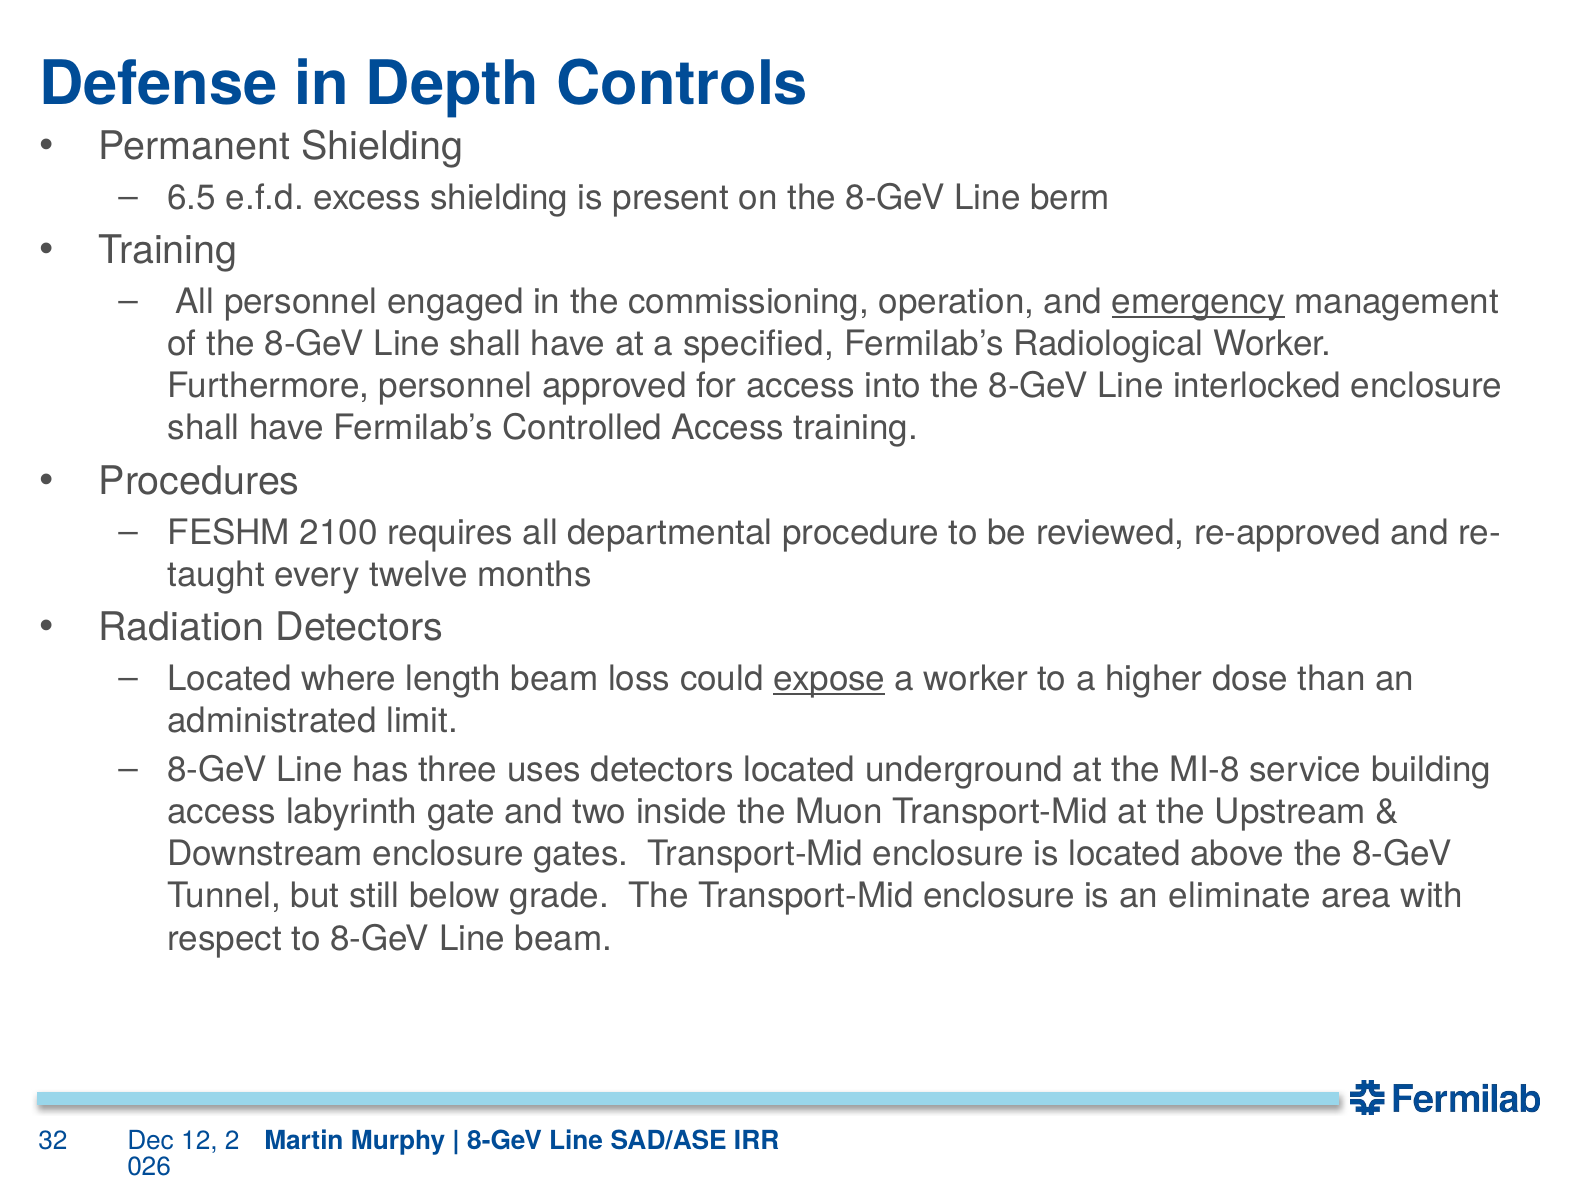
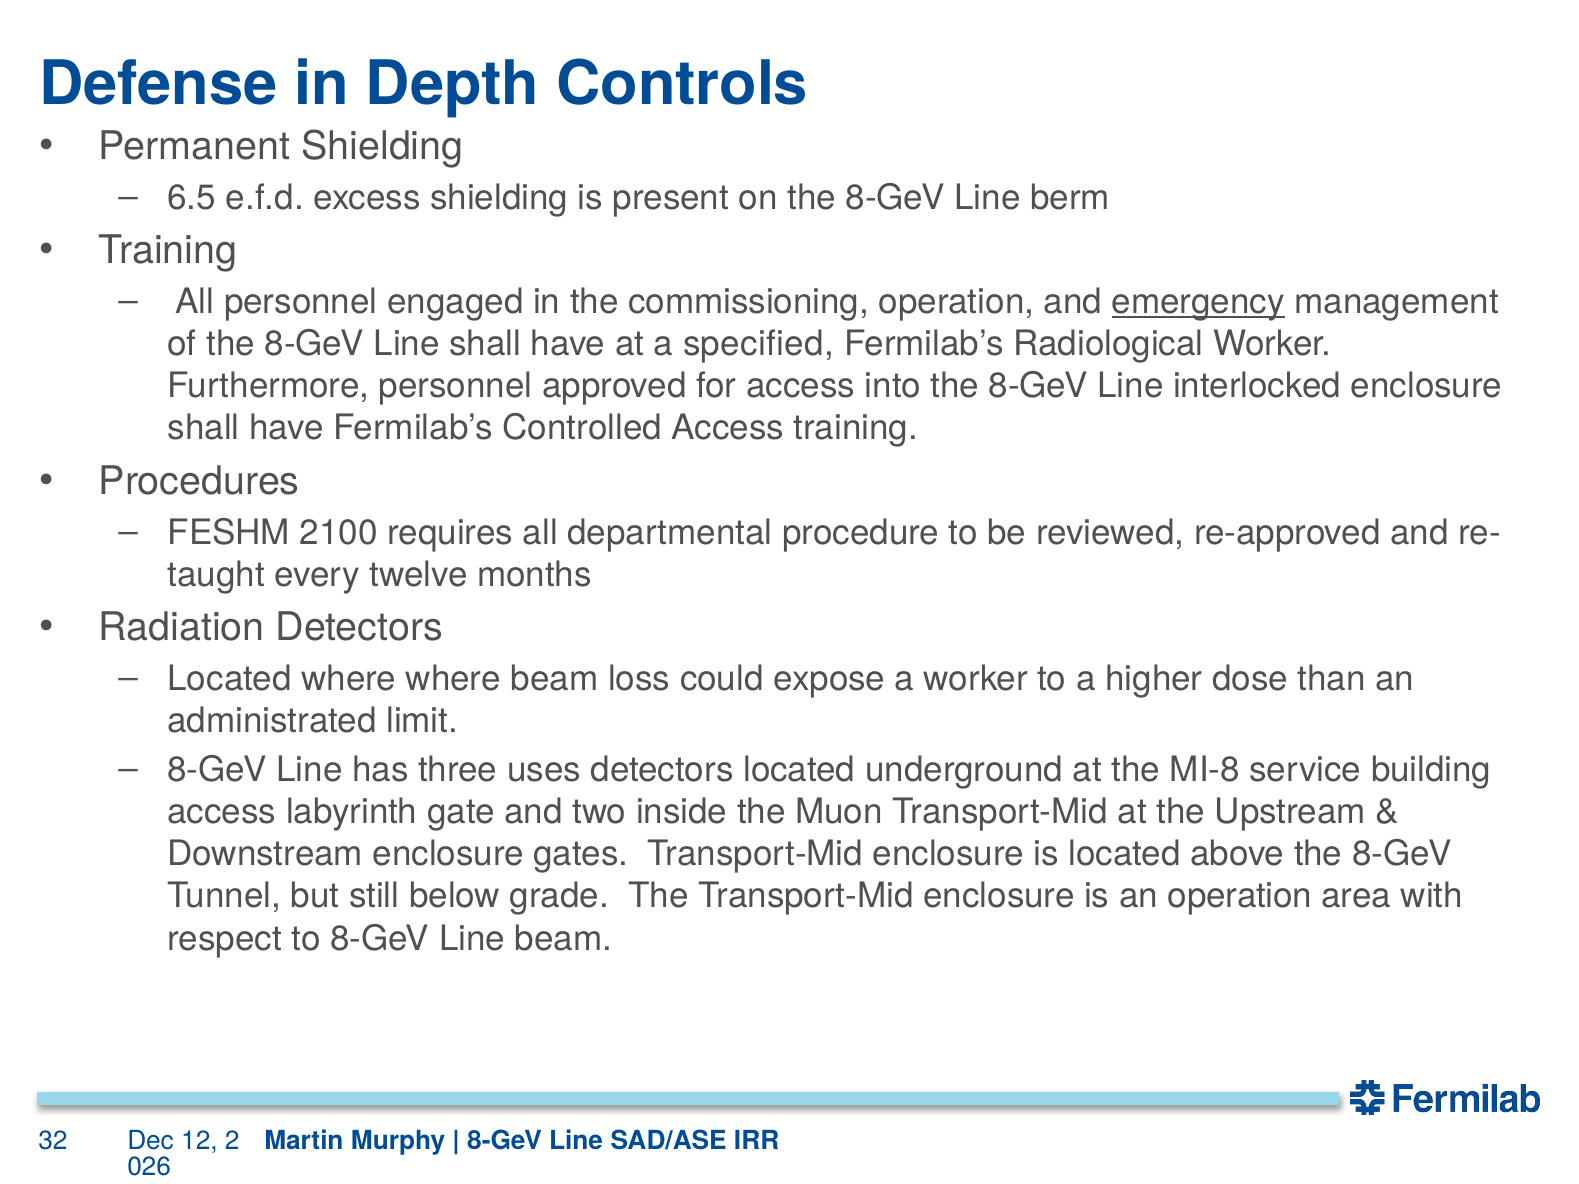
where length: length -> where
expose underline: present -> none
an eliminate: eliminate -> operation
